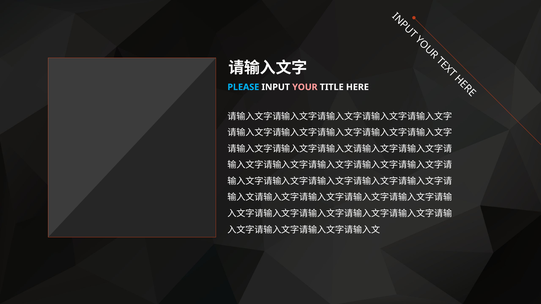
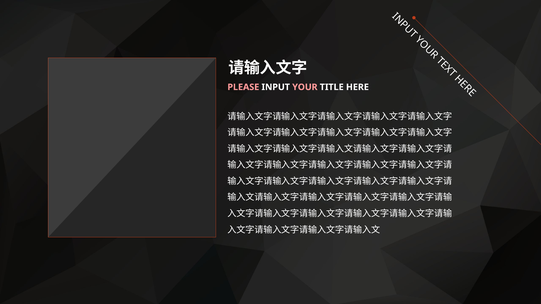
PLEASE colour: light blue -> pink
